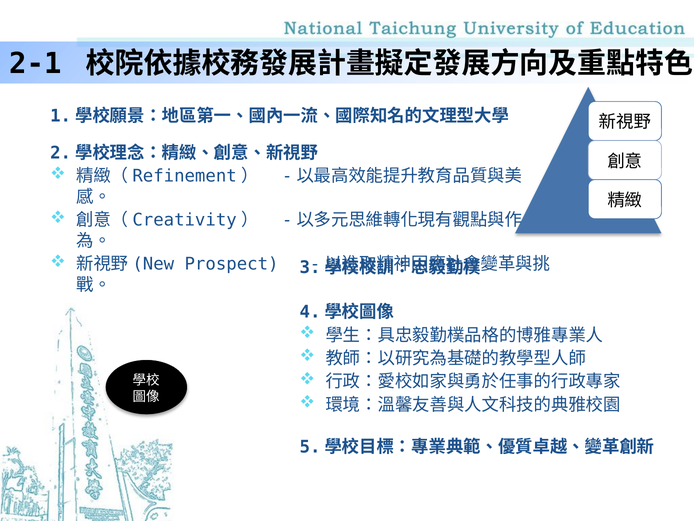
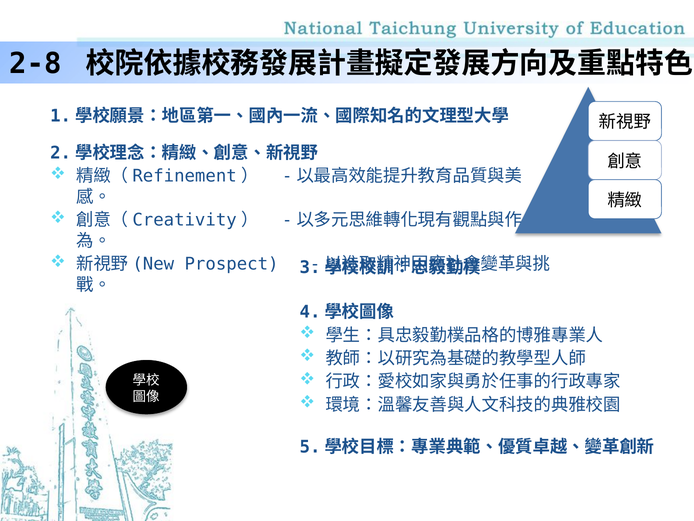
2-1: 2-1 -> 2-8
